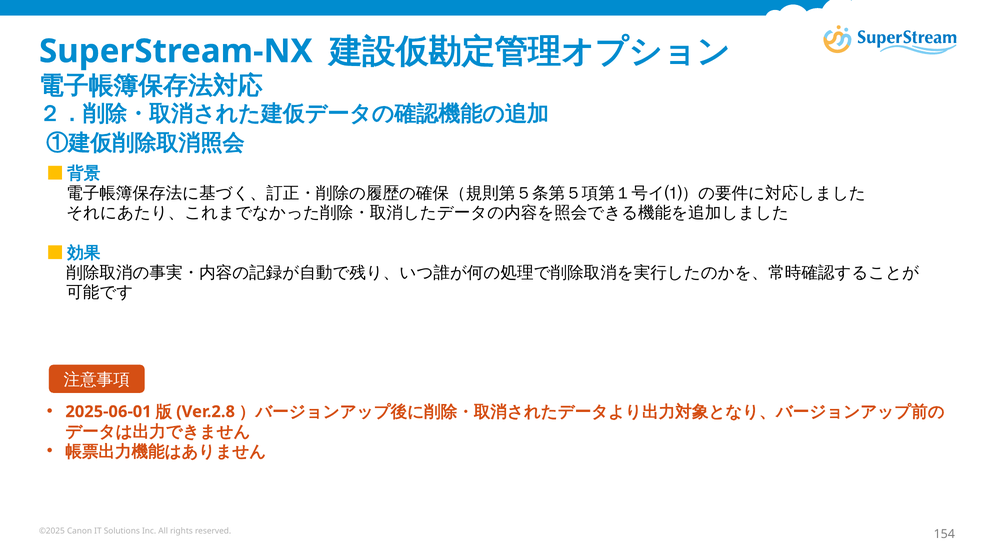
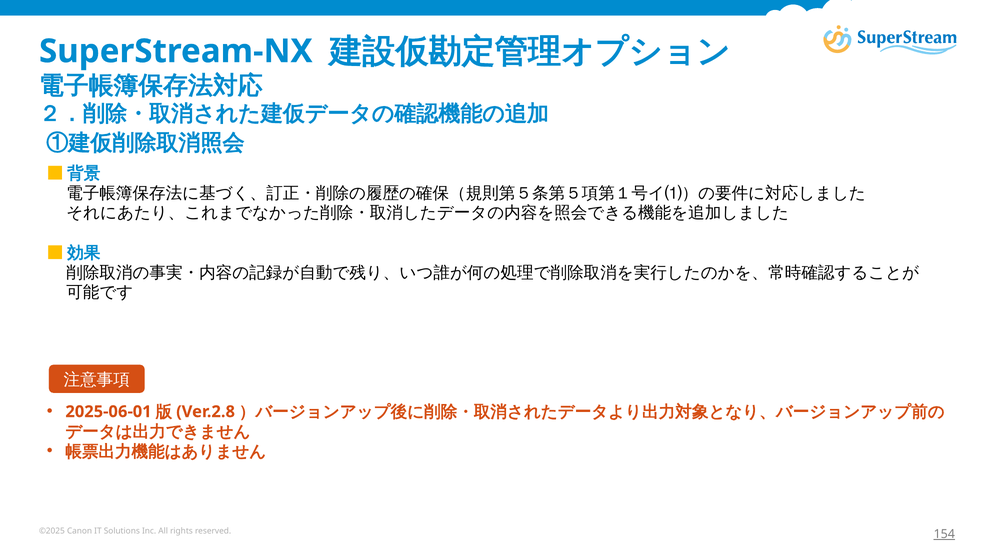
154 underline: none -> present
